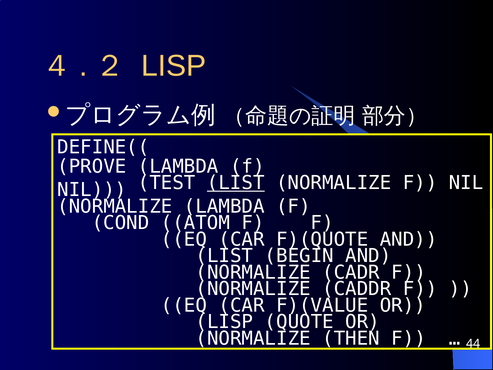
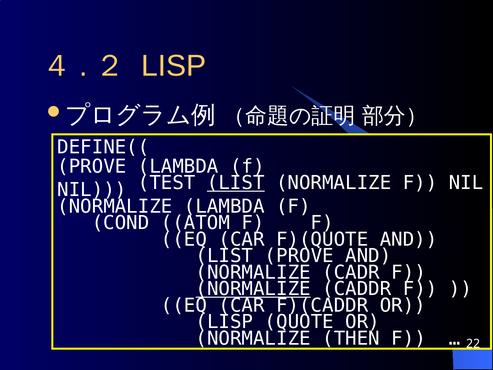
LIST BEGIN: BEGIN -> PROVE
NORMALIZE at (253, 289) underline: none -> present
F)(VALUE: F)(VALUE -> F)(CADDR
44: 44 -> 22
